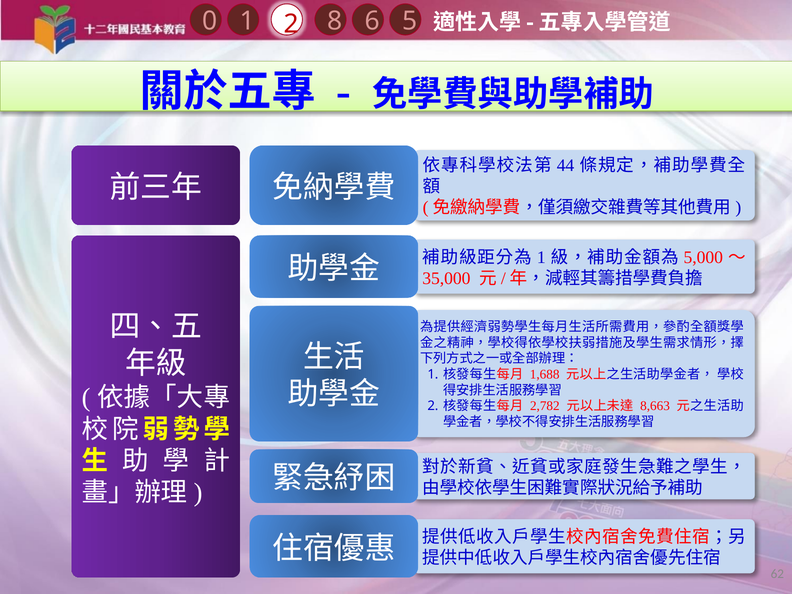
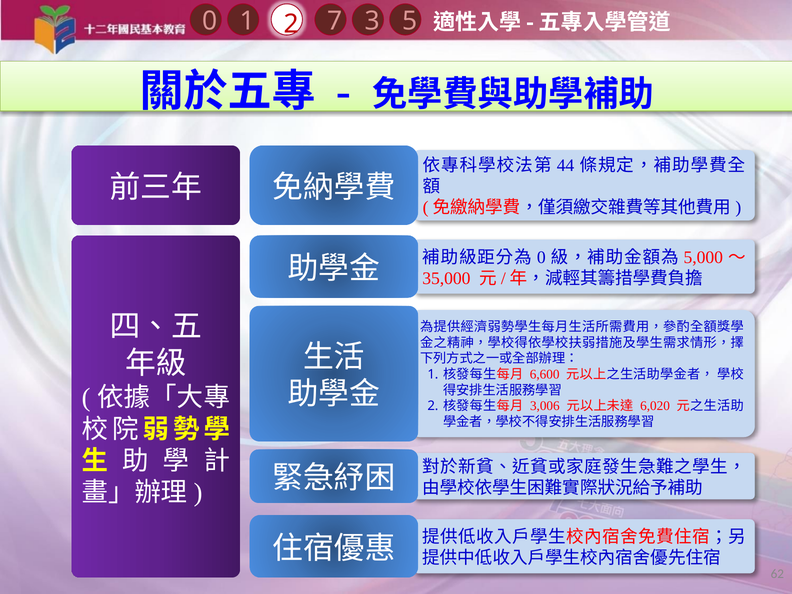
6: 6 -> 3
8: 8 -> 7
1 at (541, 257): 1 -> 0
1,688: 1,688 -> 6,600
2,782: 2,782 -> 3,006
8,663: 8,663 -> 6,020
